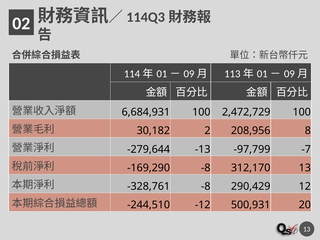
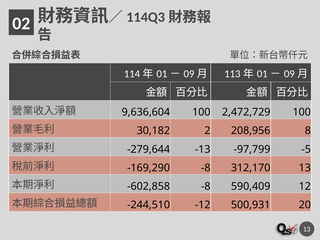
6,684,931: 6,684,931 -> 9,636,604
-7: -7 -> -5
-328,761: -328,761 -> -602,858
290,429: 290,429 -> 590,409
